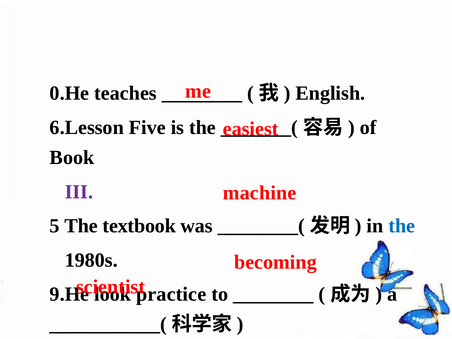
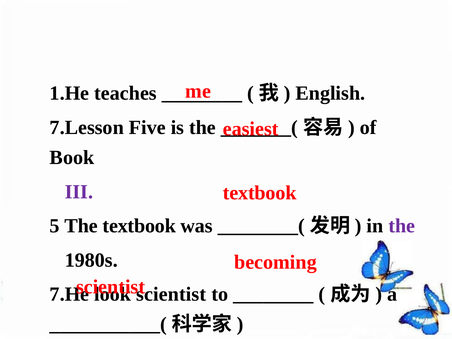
0.He: 0.He -> 1.He
6.Lesson: 6.Lesson -> 7.Lesson
machine at (260, 193): machine -> textbook
the at (402, 226) colour: blue -> purple
9.He: 9.He -> 7.He
practice at (171, 294): practice -> scientist
